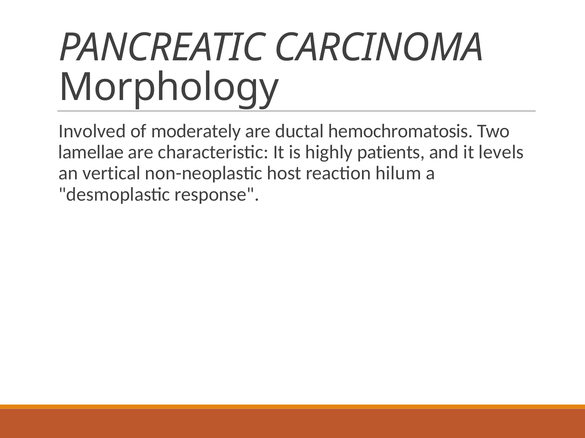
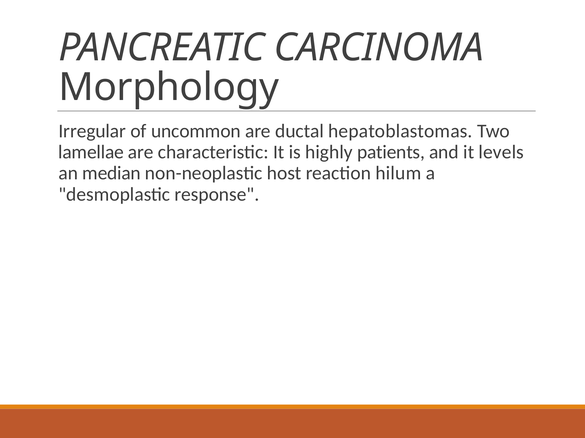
Involved: Involved -> Irregular
moderately: moderately -> uncommon
hemochromatosis: hemochromatosis -> hepatoblastomas
vertical: vertical -> median
